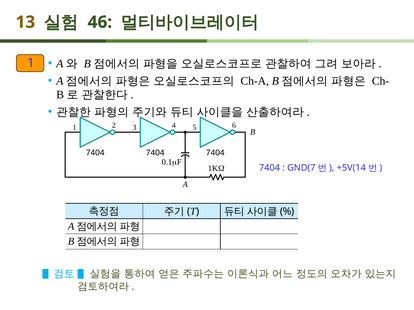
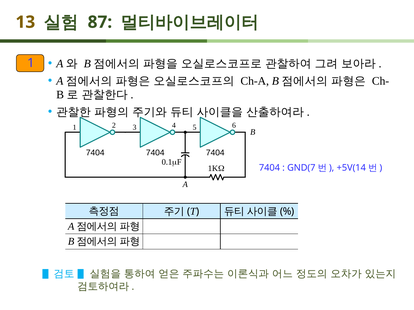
46: 46 -> 87
